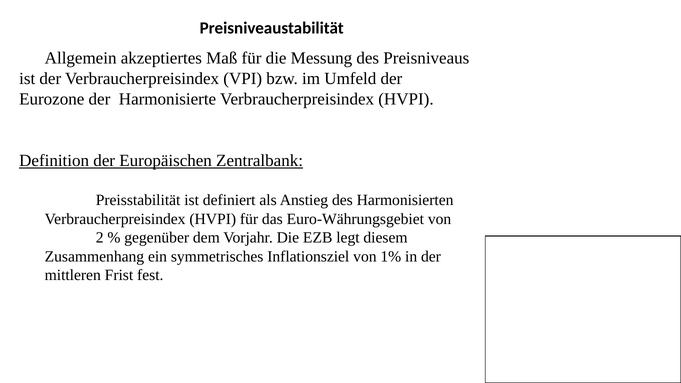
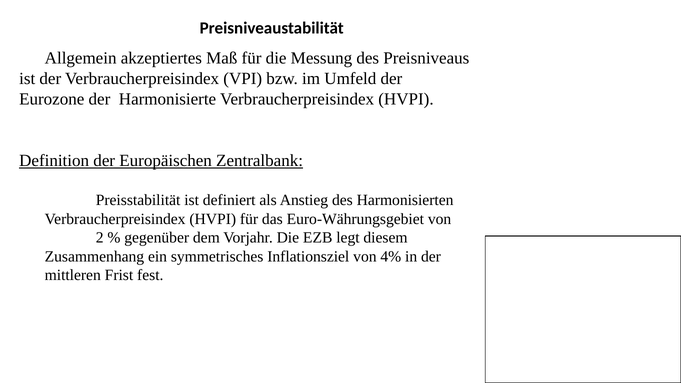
1%: 1% -> 4%
